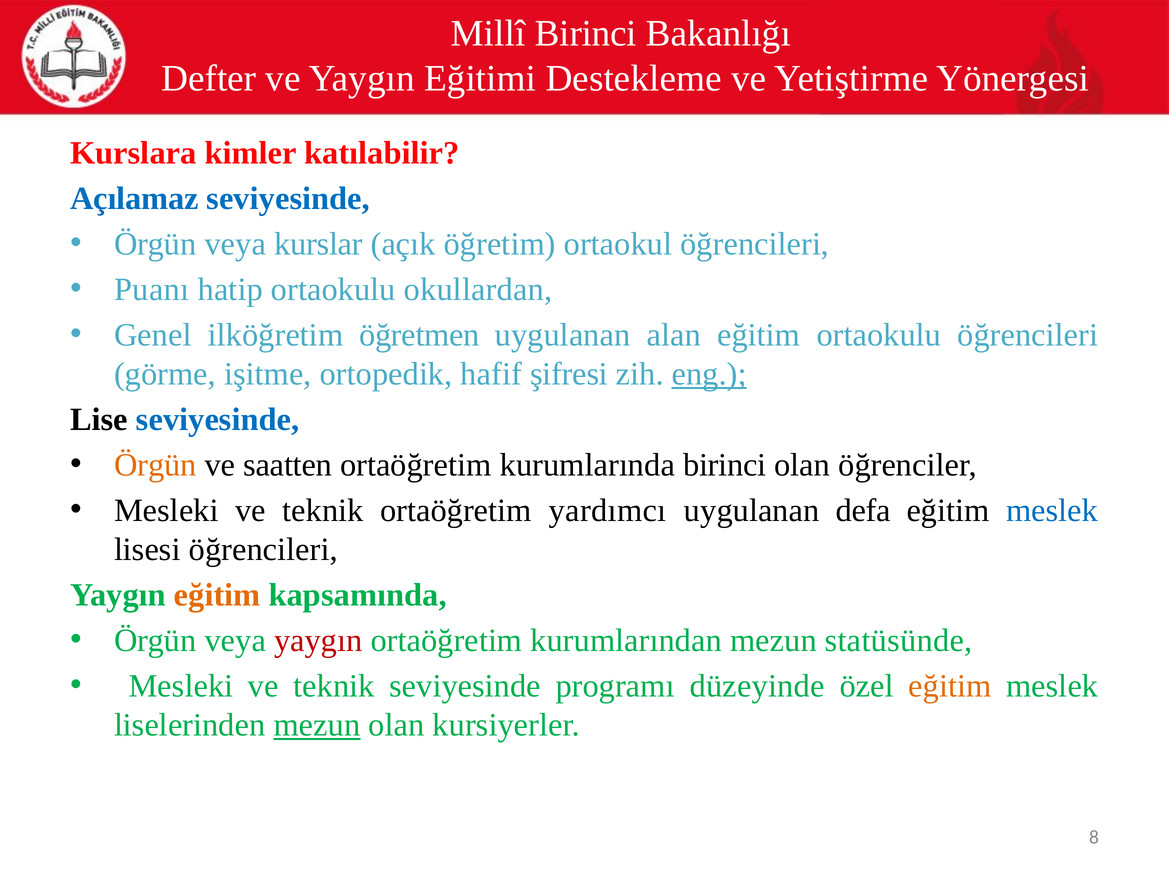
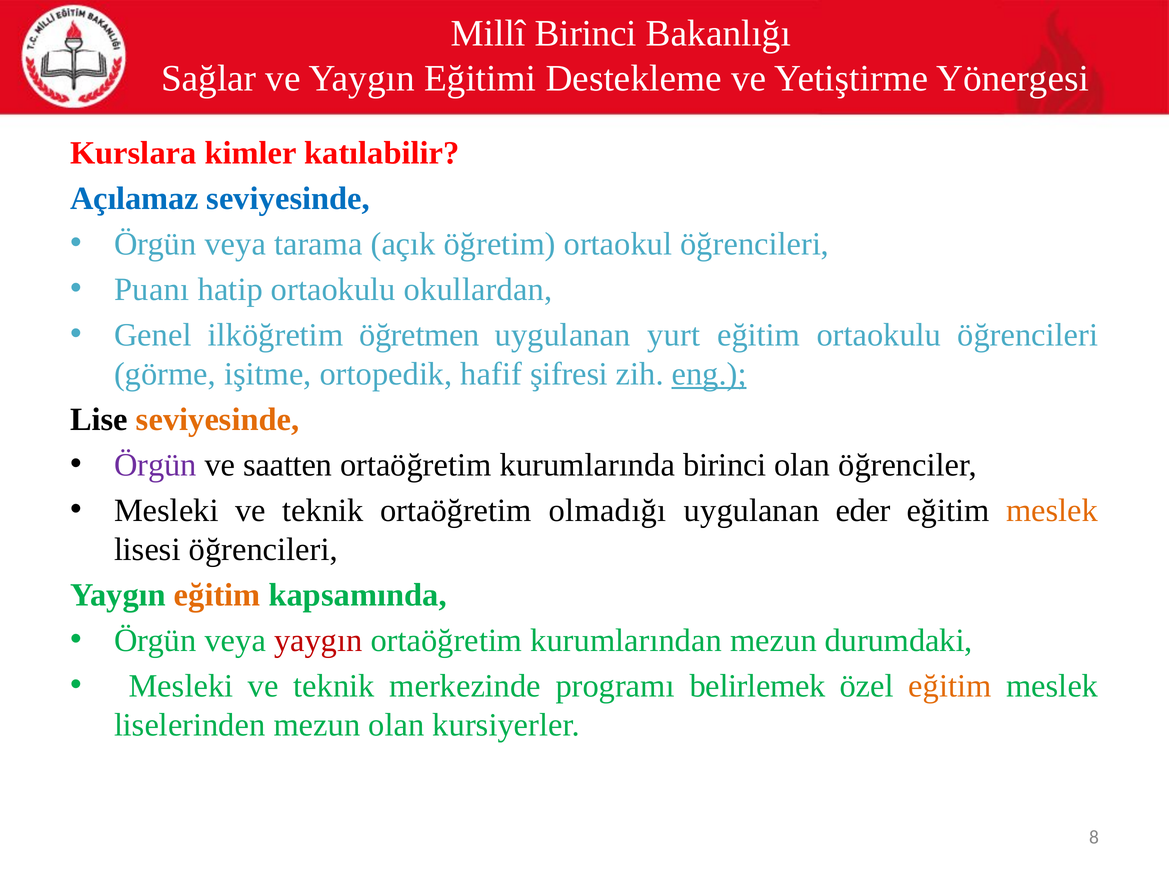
Defter: Defter -> Sağlar
kurslar: kurslar -> tarama
alan: alan -> yurt
seviyesinde at (218, 419) colour: blue -> orange
Örgün at (155, 465) colour: orange -> purple
yardımcı: yardımcı -> olmadığı
defa: defa -> eder
meslek at (1052, 510) colour: blue -> orange
statüsünde: statüsünde -> durumdaki
teknik seviyesinde: seviyesinde -> merkezinde
düzeyinde: düzeyinde -> belirlemek
mezun at (317, 725) underline: present -> none
